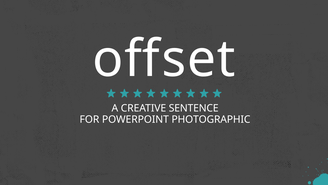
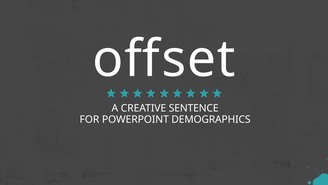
PHOTOGRAPHIC: PHOTOGRAPHIC -> DEMOGRAPHICS
